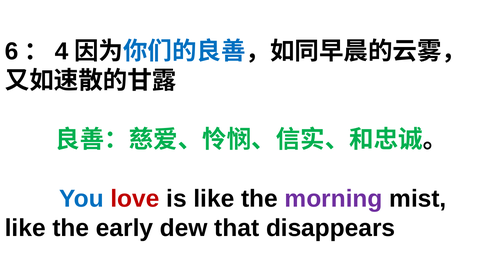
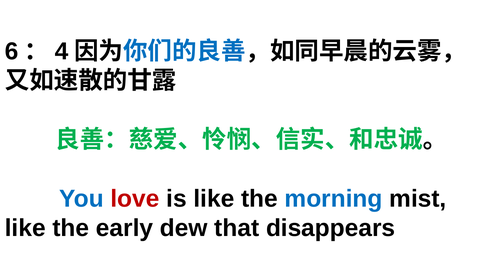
morning colour: purple -> blue
